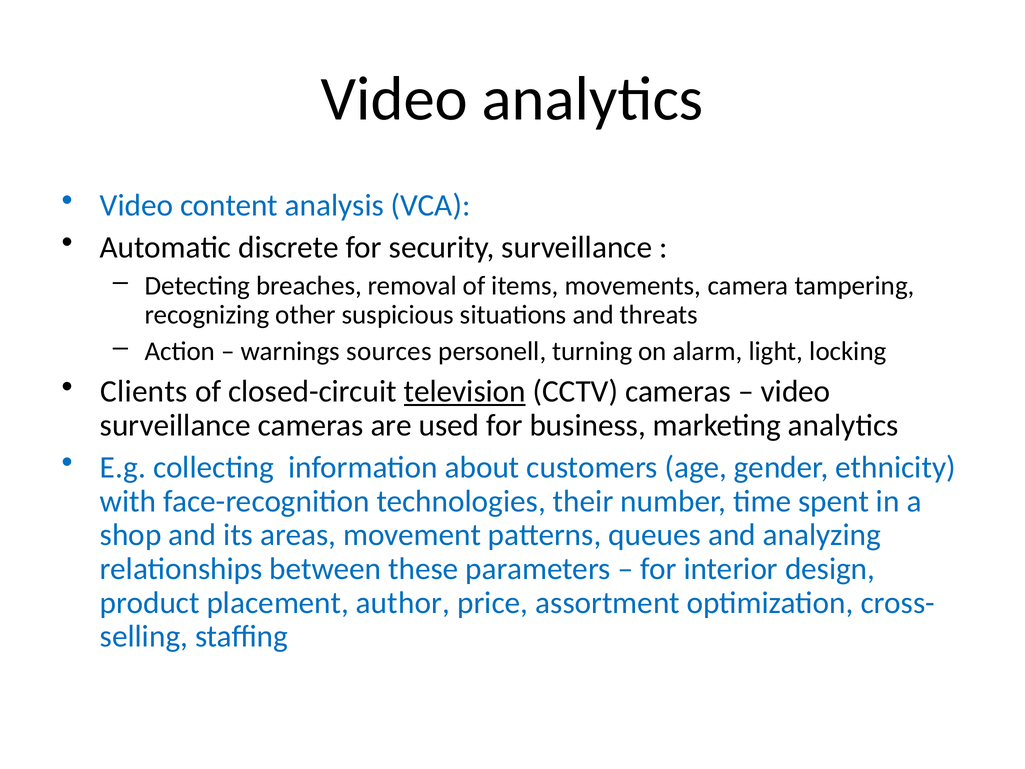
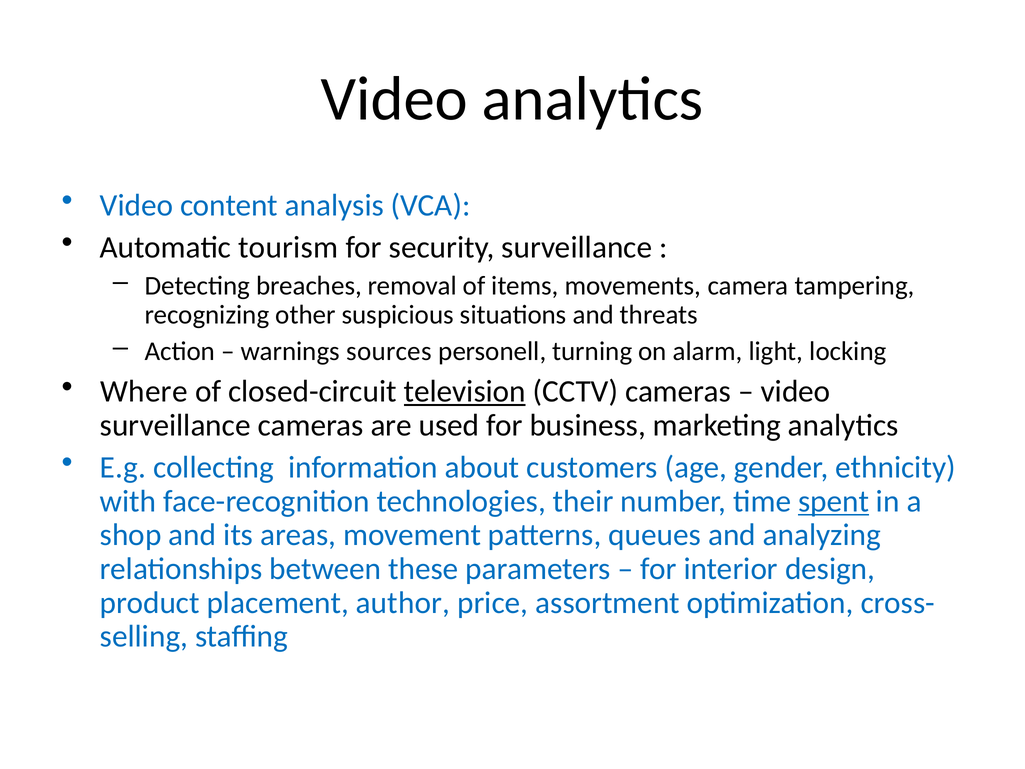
discrete: discrete -> tourism
Clients: Clients -> Where
spent underline: none -> present
